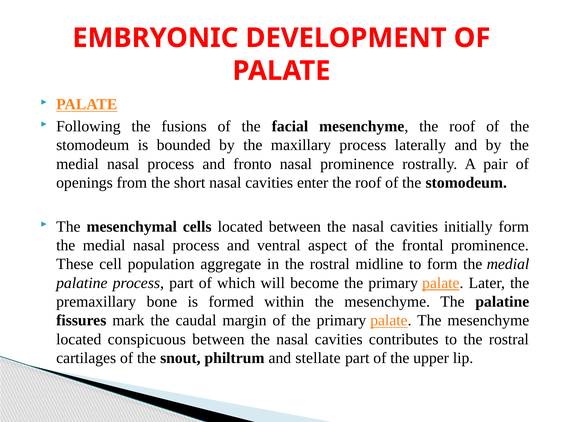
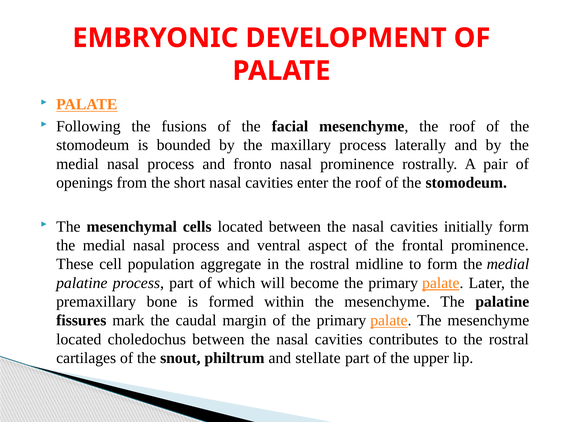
conspicuous: conspicuous -> choledochus
